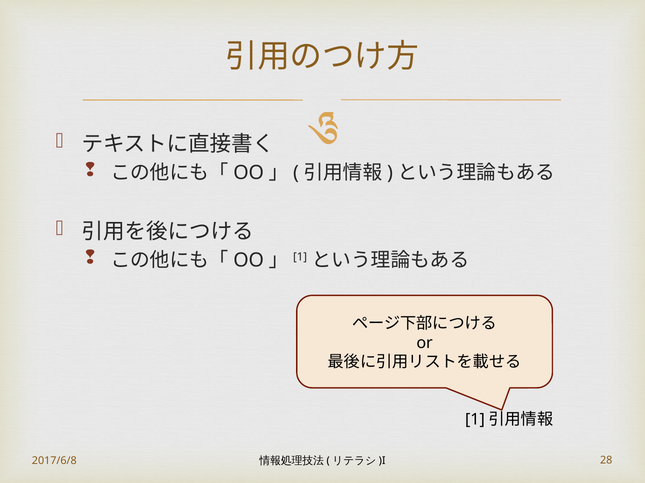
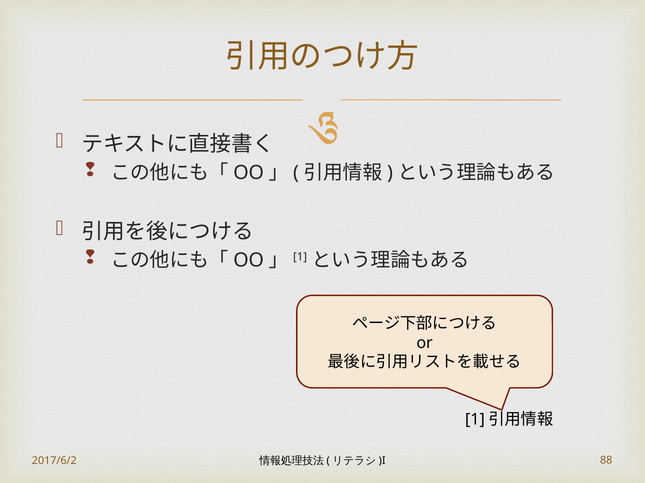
2017/6/8: 2017/6/8 -> 2017/6/2
28: 28 -> 88
